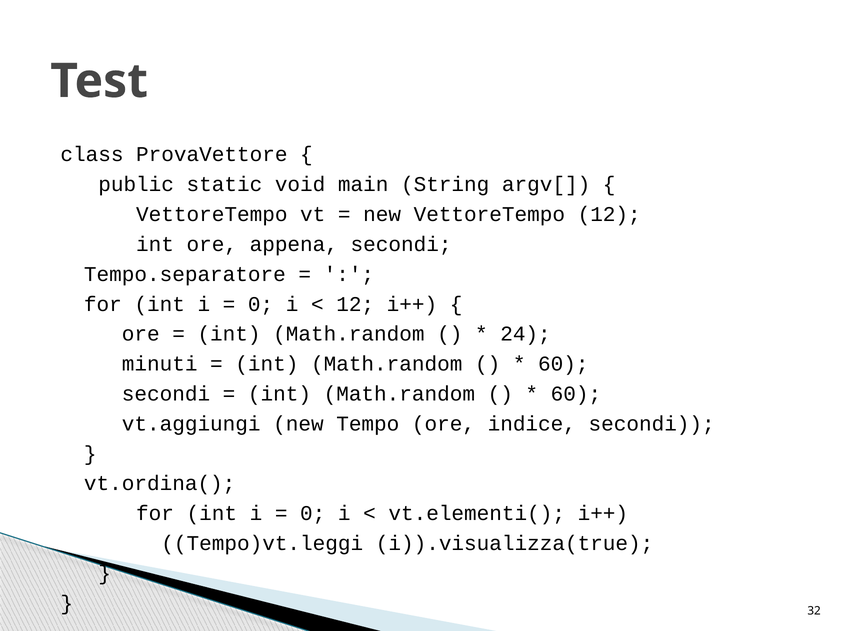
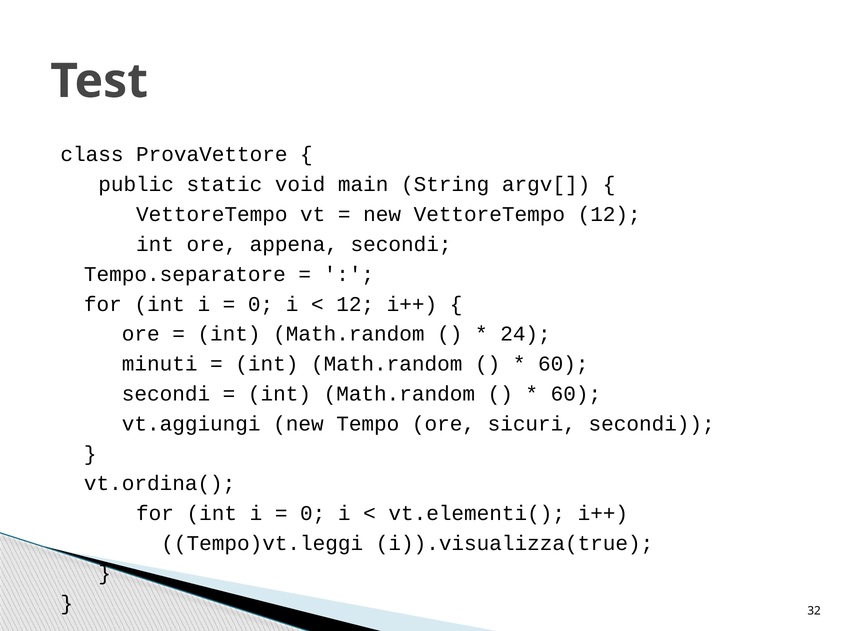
indice: indice -> sicuri
